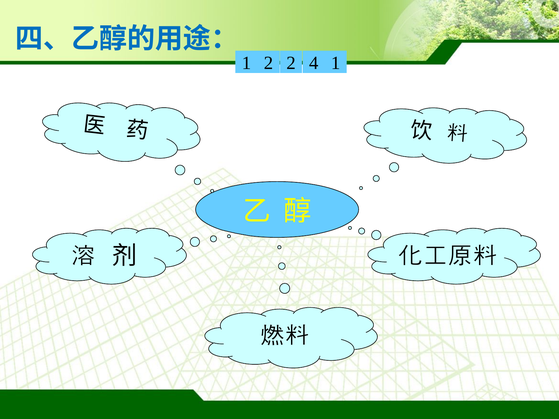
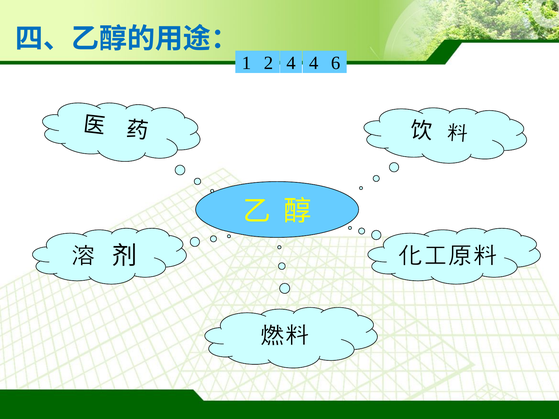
2 2: 2 -> 4
4 1: 1 -> 6
